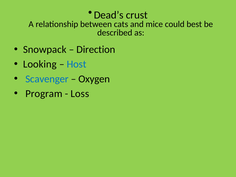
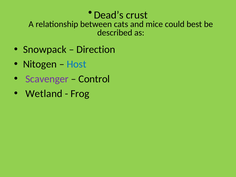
Looking: Looking -> Nitogen
Scavenger colour: blue -> purple
Oxygen: Oxygen -> Control
Program: Program -> Wetland
Loss: Loss -> Frog
